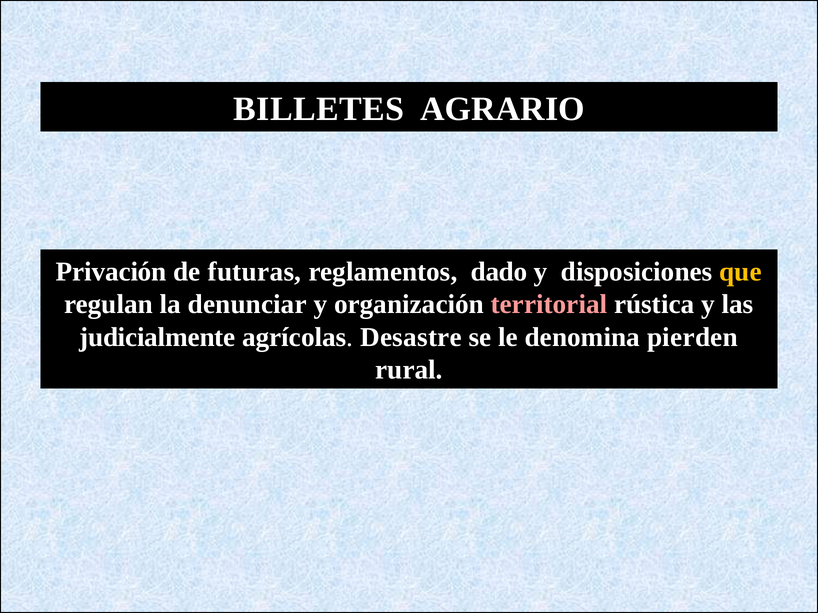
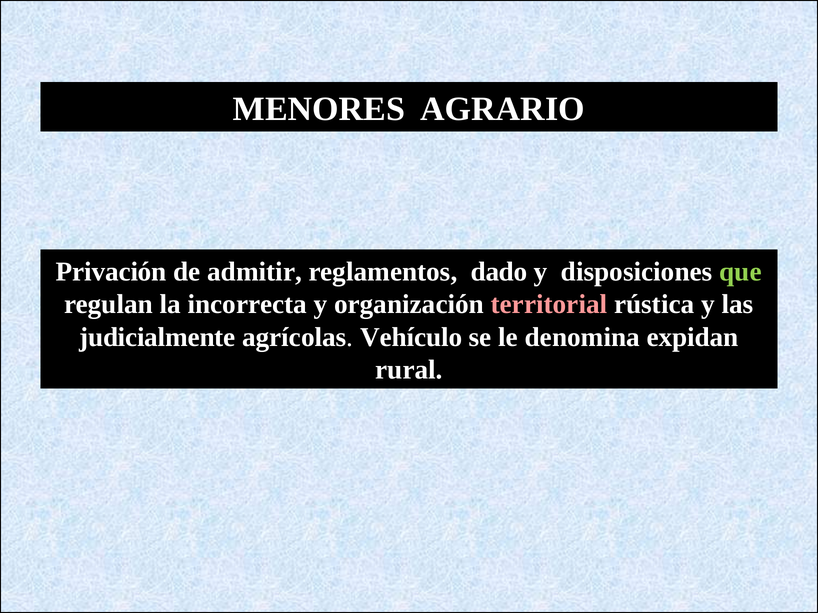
BILLETES: BILLETES -> MENORES
futuras: futuras -> admitir
que colour: yellow -> light green
denunciar: denunciar -> incorrecta
Desastre: Desastre -> Vehículo
pierden: pierden -> expidan
